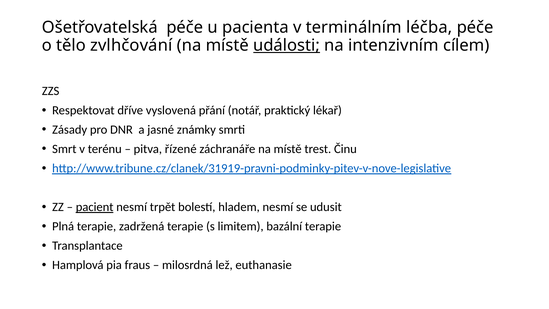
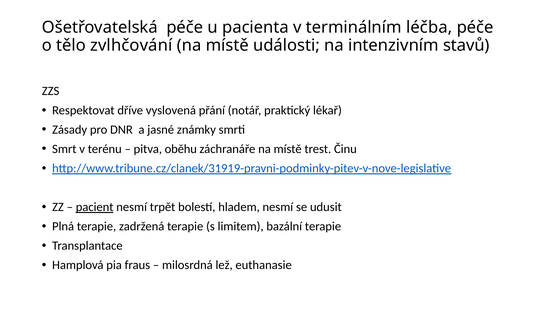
události underline: present -> none
cílem: cílem -> stavů
řízené: řízené -> oběhu
